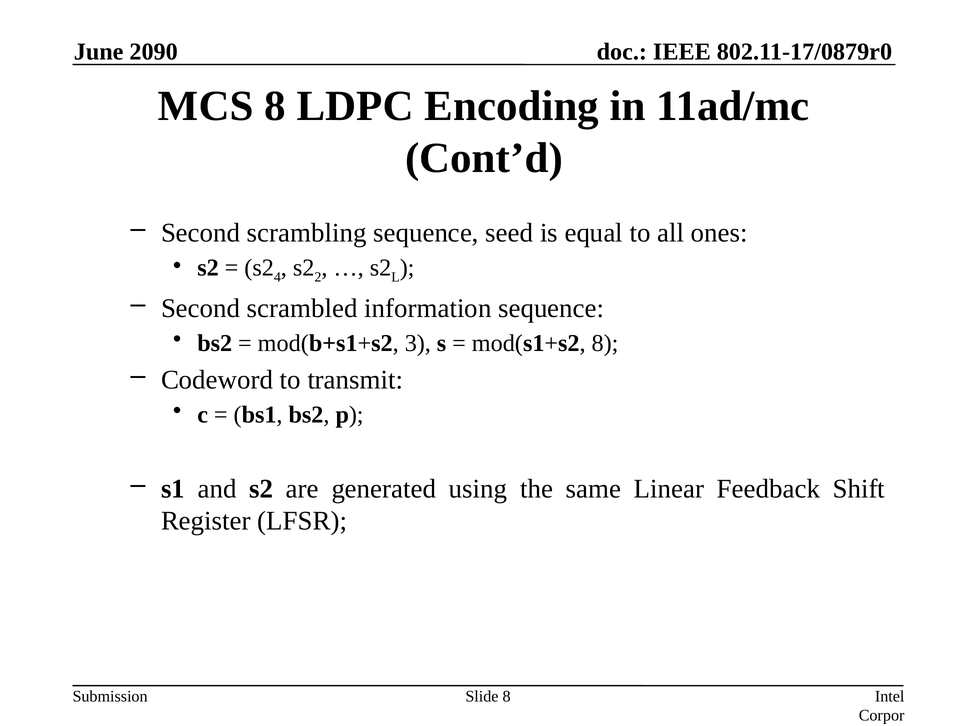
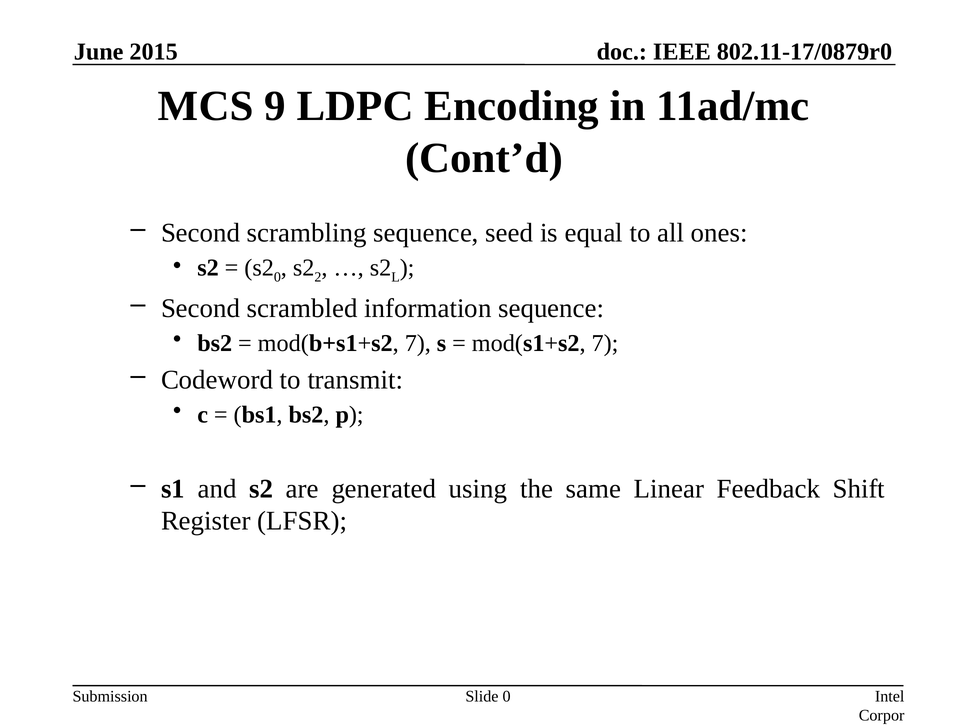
2090: 2090 -> 2015
MCS 8: 8 -> 9
s2 4: 4 -> 0
mod(b+s1+s2 3: 3 -> 7
mod(s1+s2 8: 8 -> 7
Slide 8: 8 -> 0
